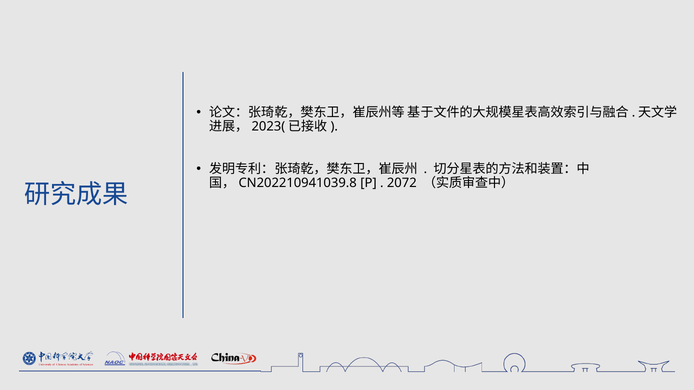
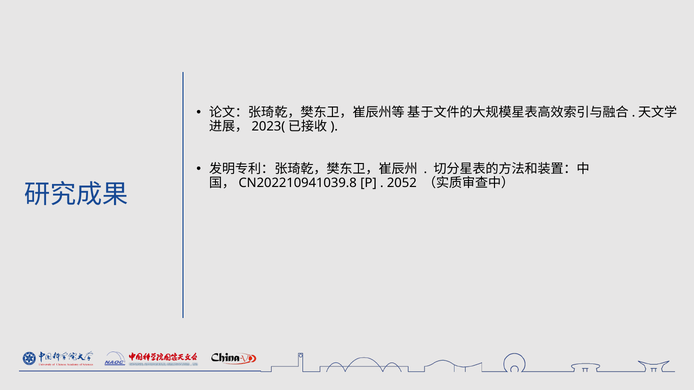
2072: 2072 -> 2052
